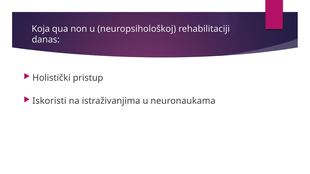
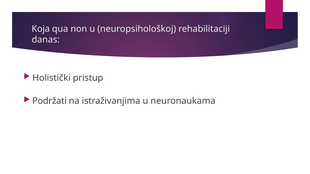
Iskoristi: Iskoristi -> Podržati
